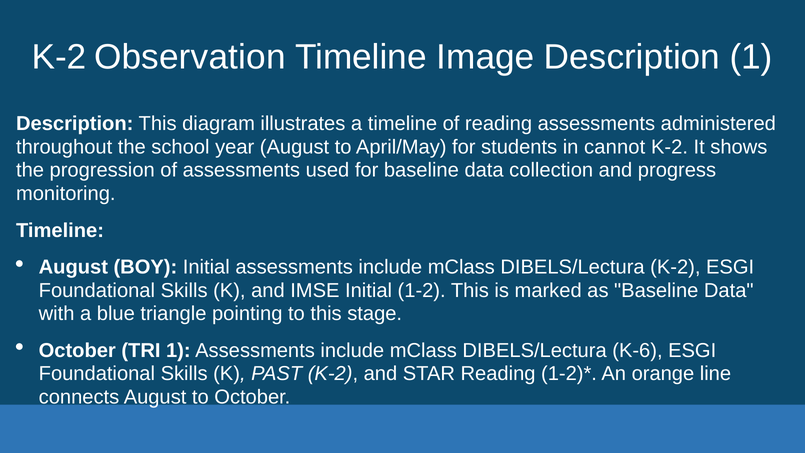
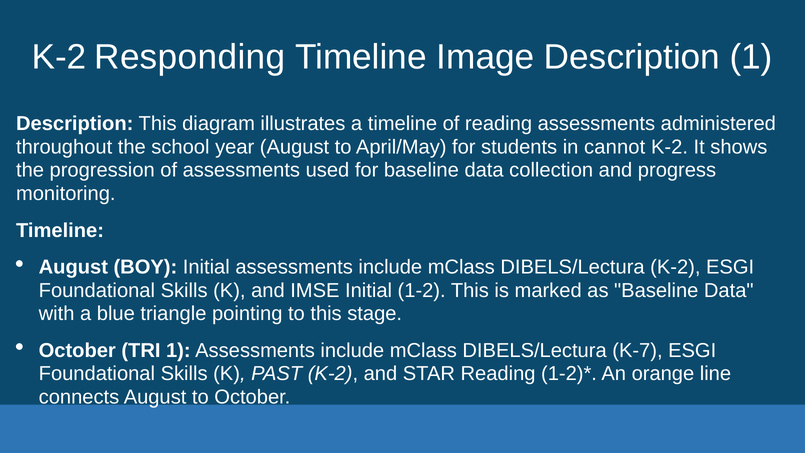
Observation: Observation -> Responding
K-6: K-6 -> K-7
